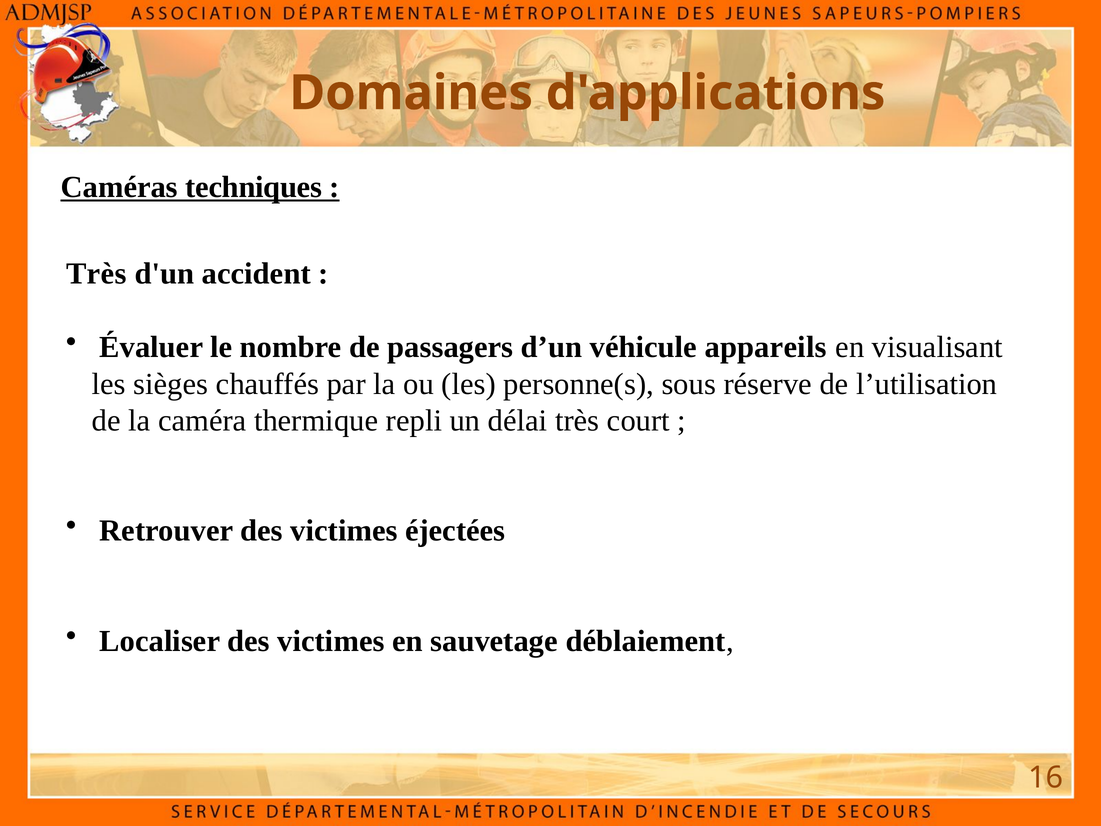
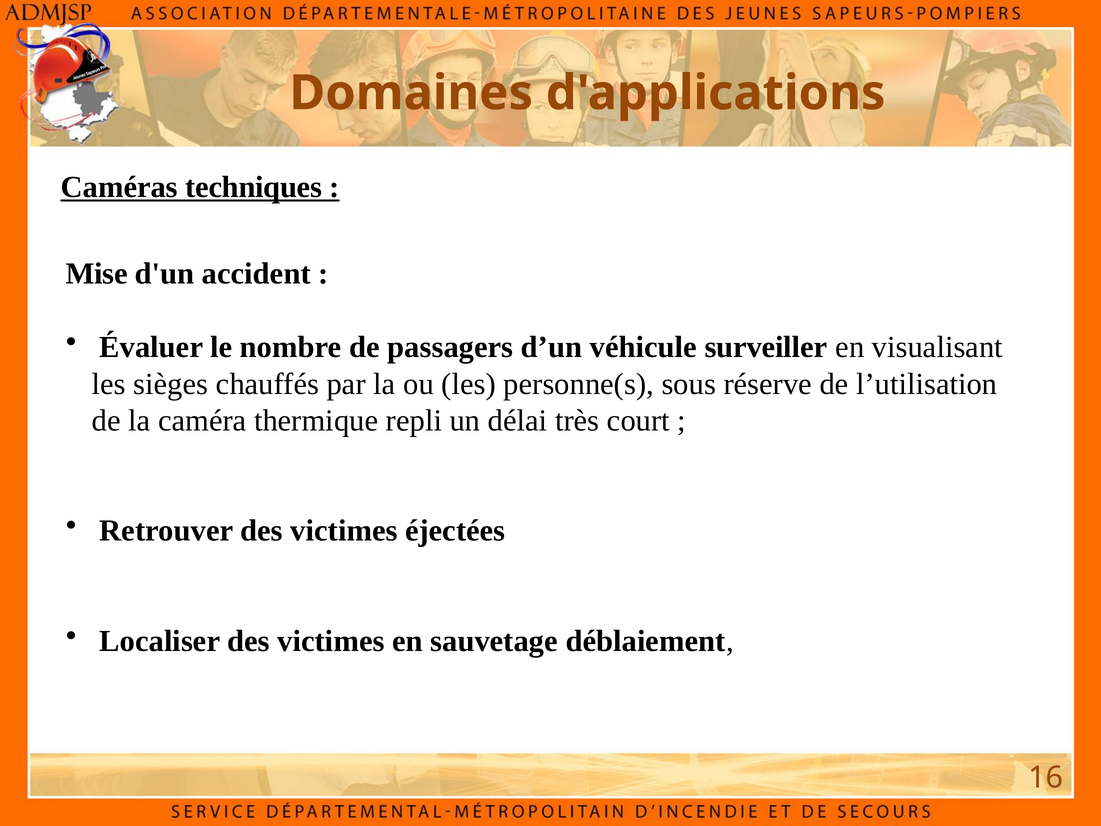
Très at (96, 274): Très -> Mise
appareils: appareils -> surveiller
